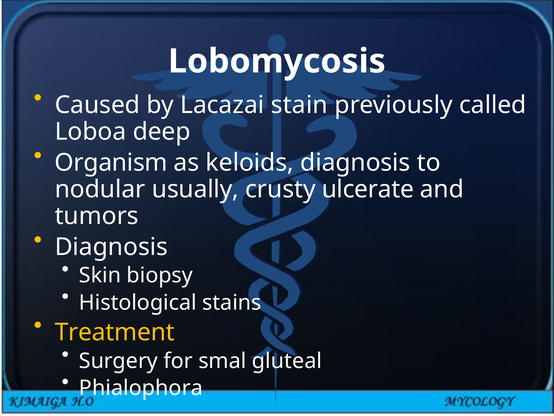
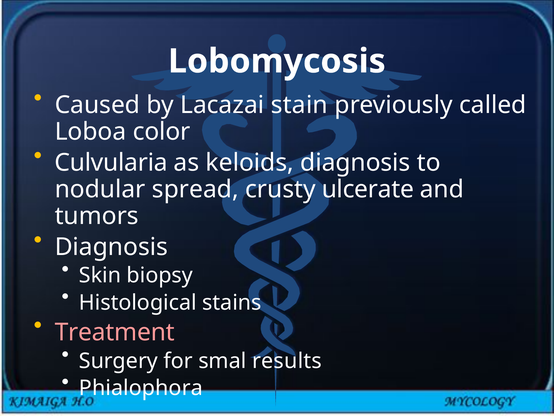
deep: deep -> color
Organism: Organism -> Culvularia
usually: usually -> spread
Treatment colour: yellow -> pink
gluteal: gluteal -> results
